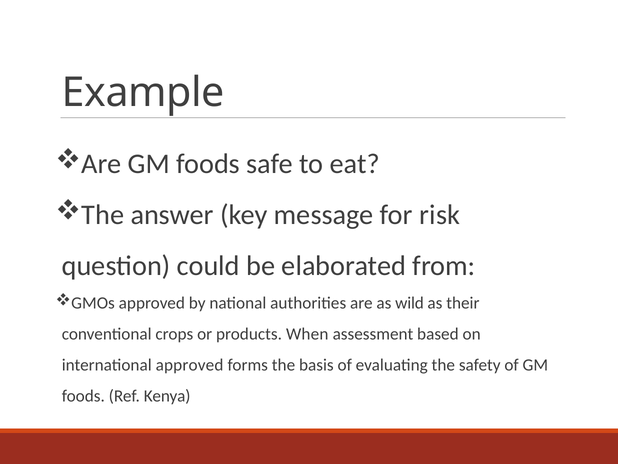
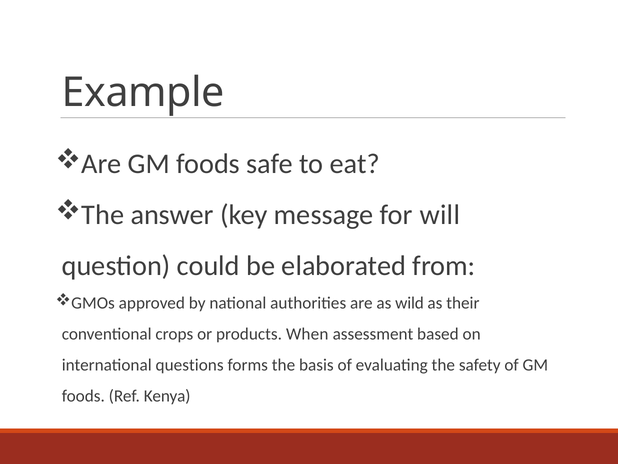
risk: risk -> will
international approved: approved -> questions
